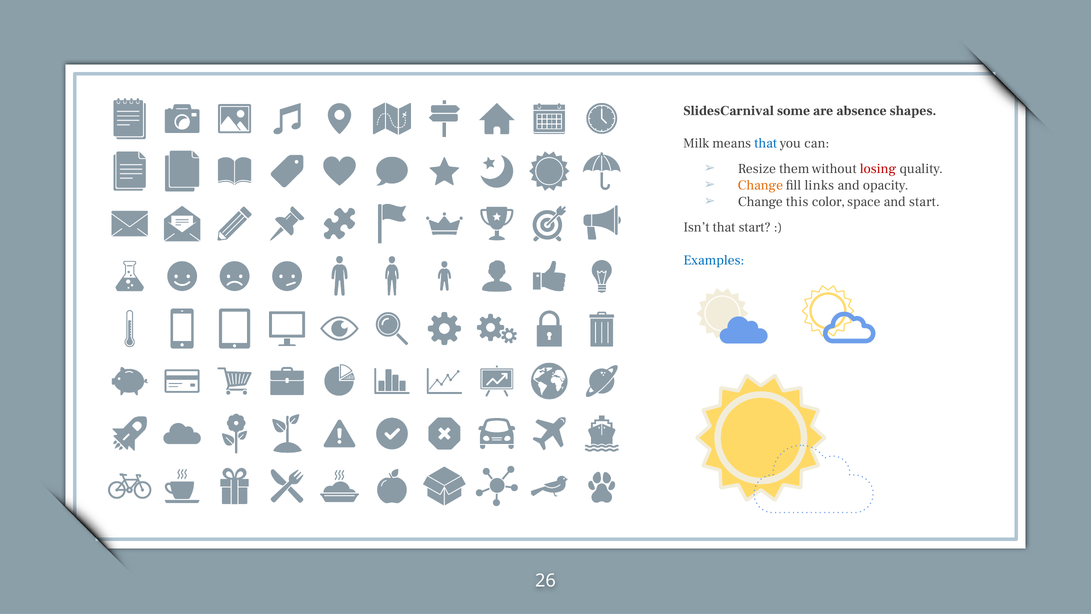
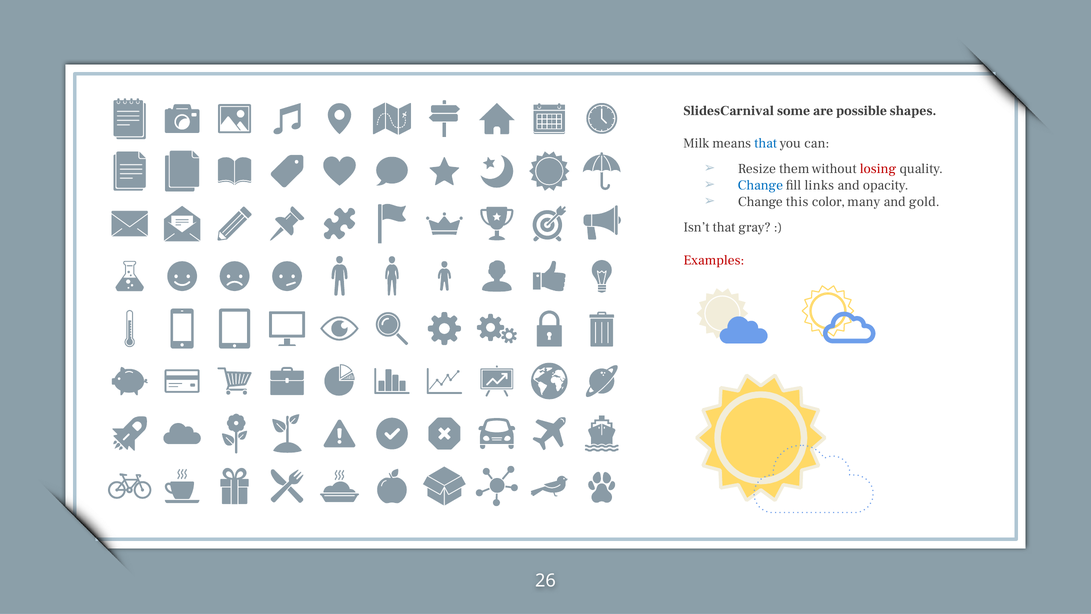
absence: absence -> possible
Change at (760, 185) colour: orange -> blue
space: space -> many
and start: start -> gold
that start: start -> gray
Examples colour: blue -> red
